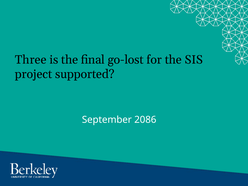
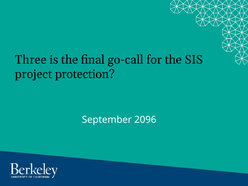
go-lost: go-lost -> go-call
supported: supported -> protection
2086: 2086 -> 2096
